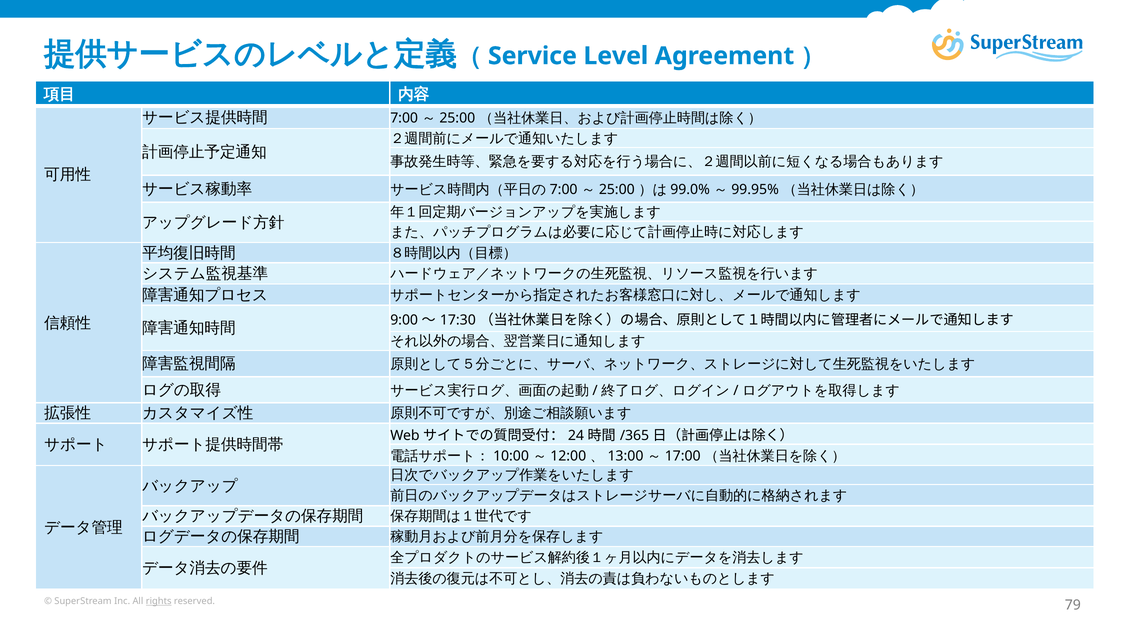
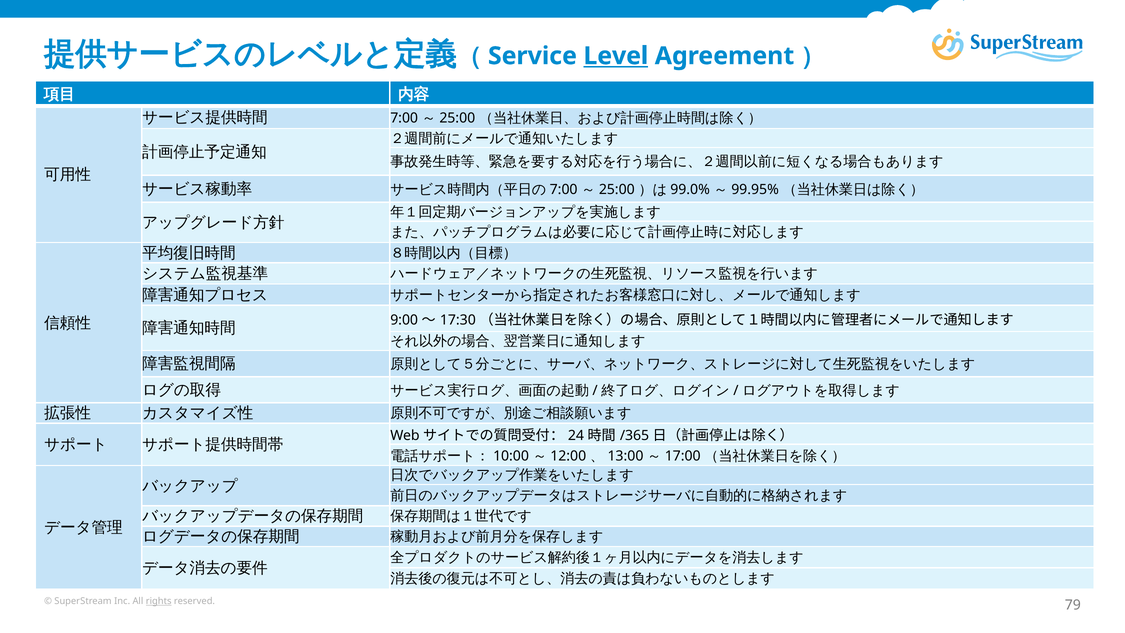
Level underline: none -> present
